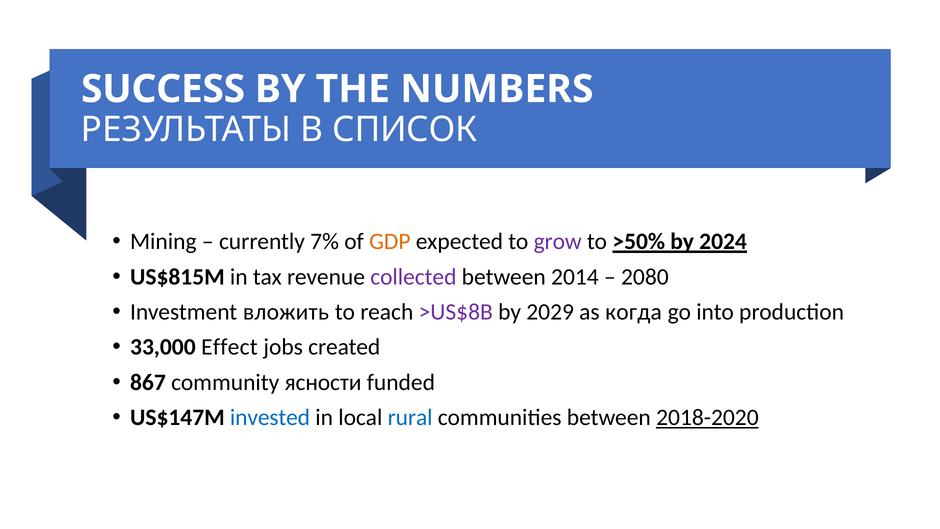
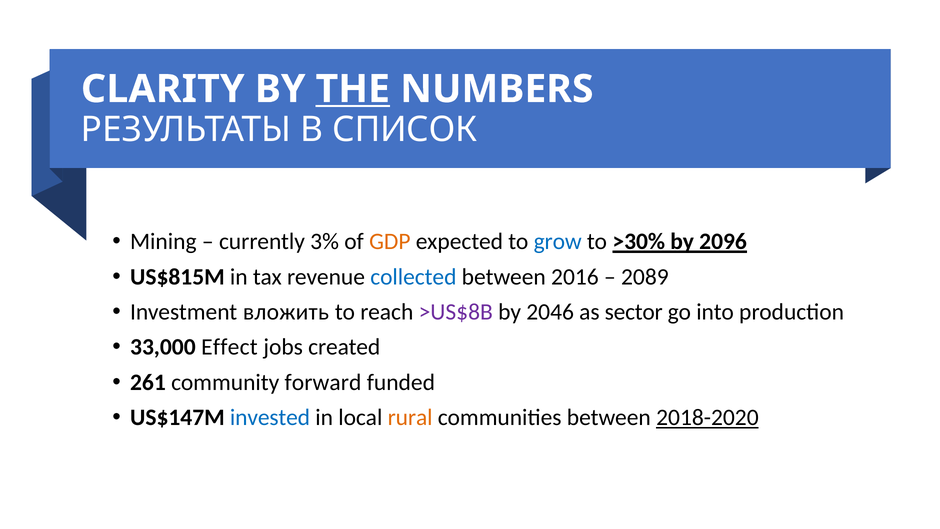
SUCCESS: SUCCESS -> CLARITY
THE underline: none -> present
7%: 7% -> 3%
grow colour: purple -> blue
>50%: >50% -> >30%
2024: 2024 -> 2096
collected colour: purple -> blue
2014: 2014 -> 2016
2080: 2080 -> 2089
2029: 2029 -> 2046
когда: когда -> sector
867: 867 -> 261
ясности: ясности -> forward
rural colour: blue -> orange
